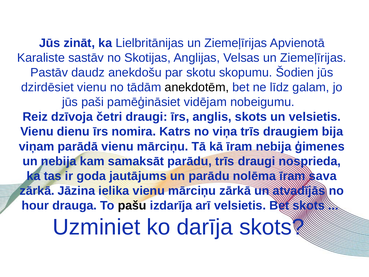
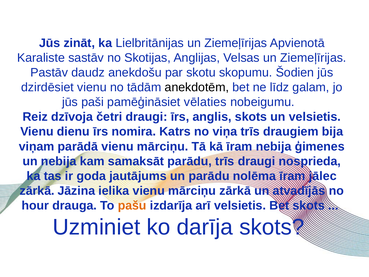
vidējam: vidējam -> vēlaties
sava: sava -> jālec
pašu colour: black -> orange
